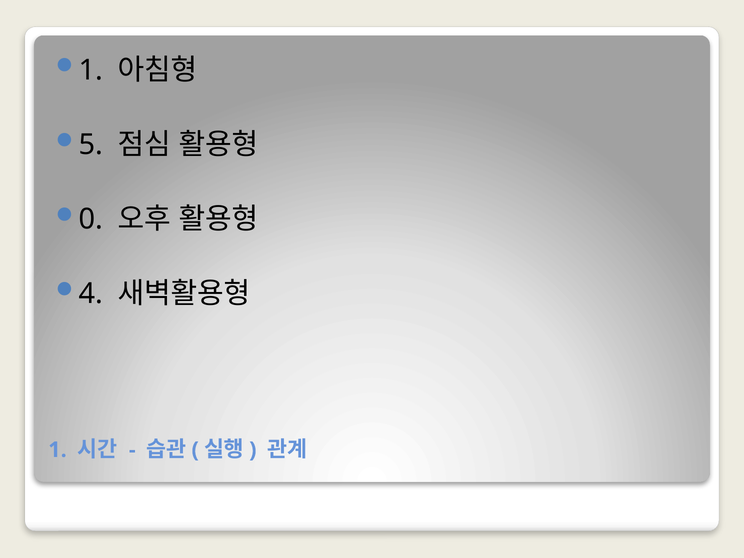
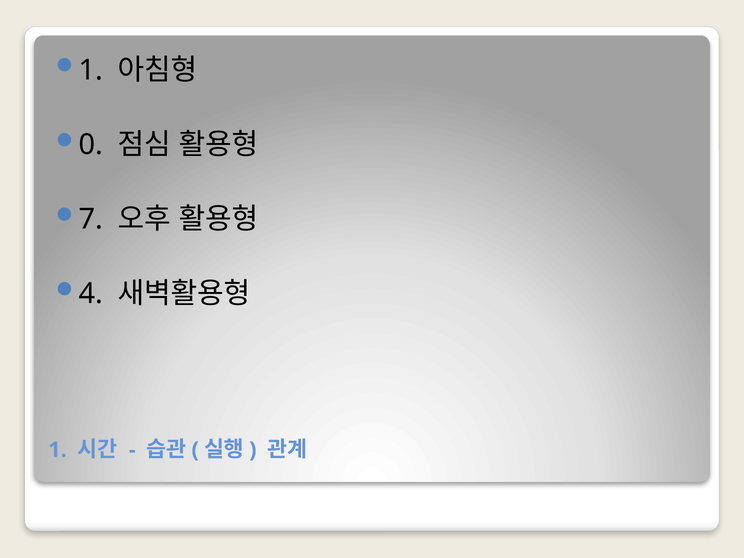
5: 5 -> 0
0: 0 -> 7
